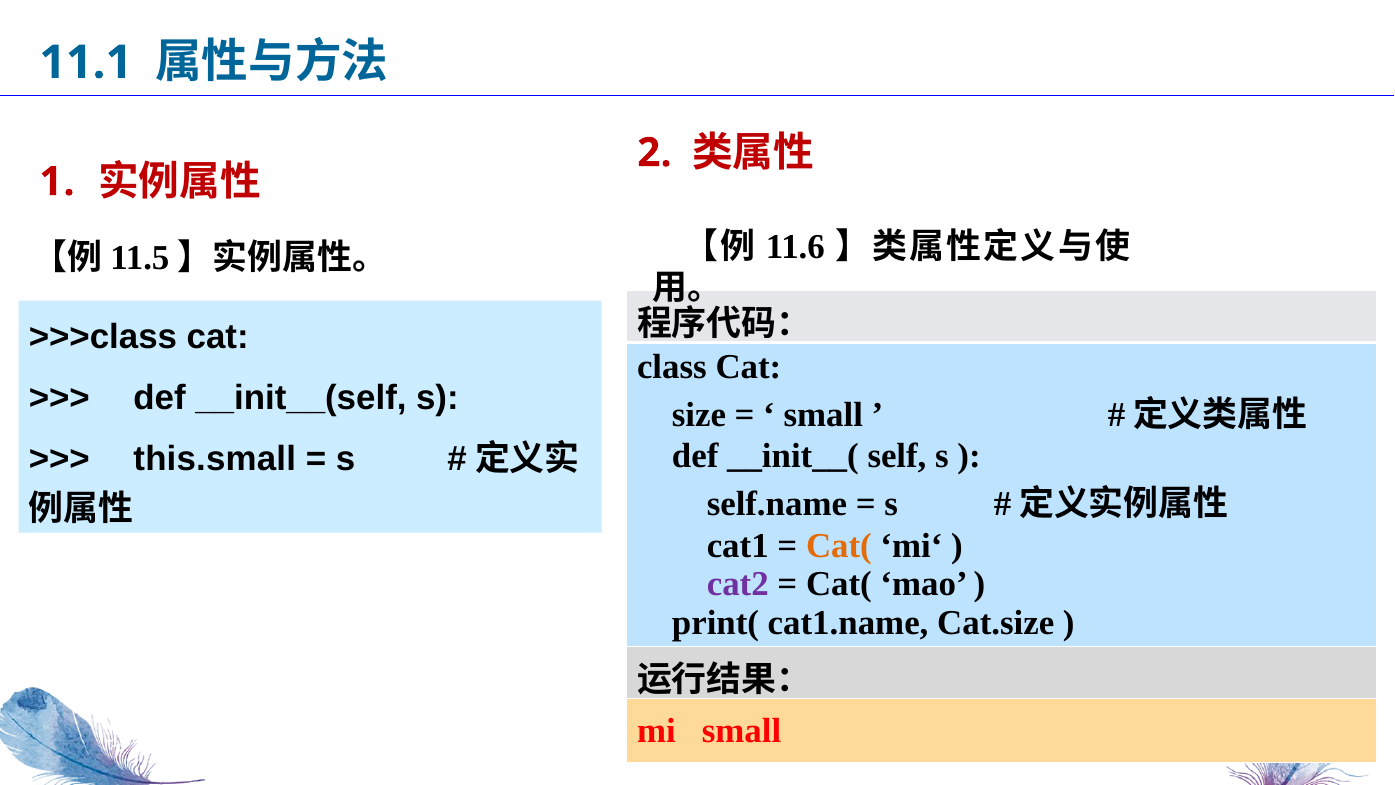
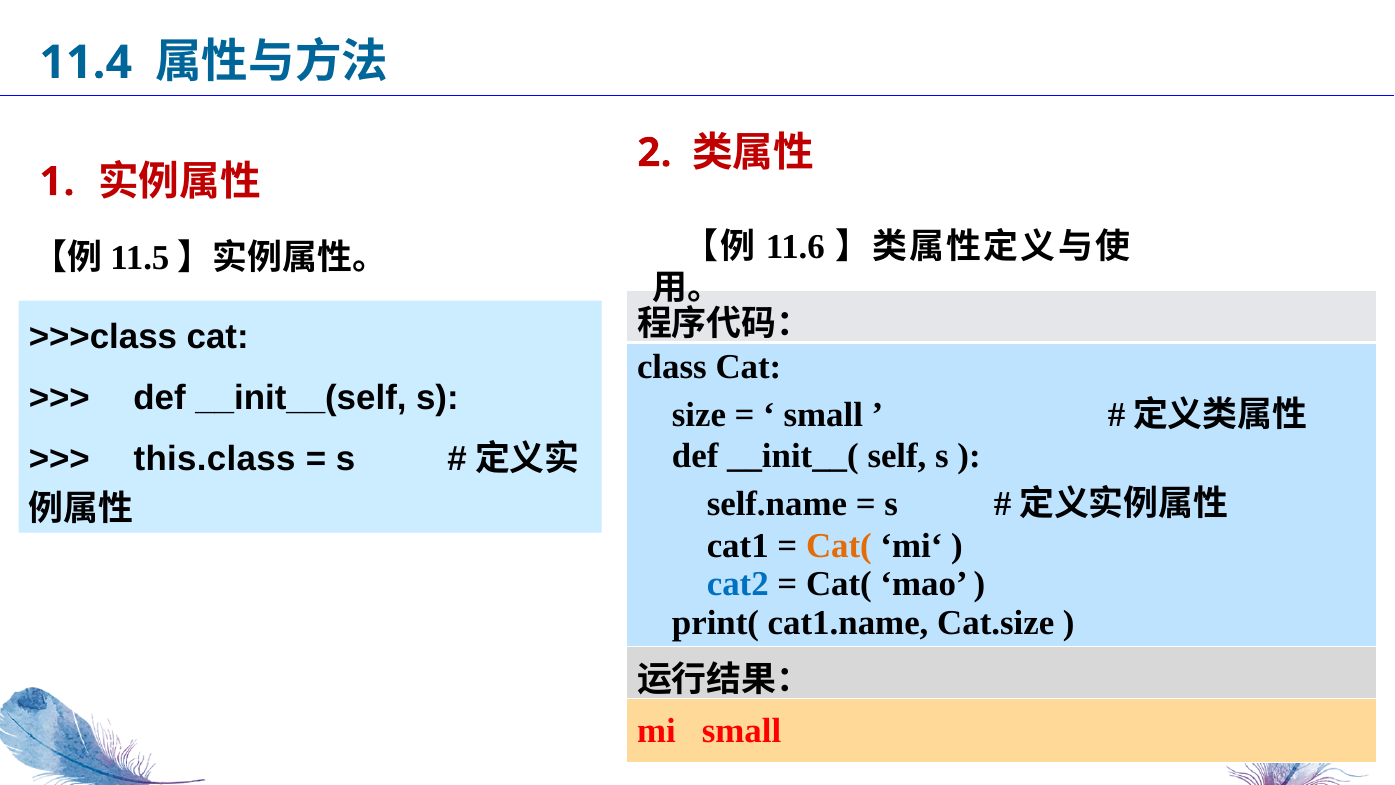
11.1: 11.1 -> 11.4
this.small: this.small -> this.class
cat2 colour: purple -> blue
